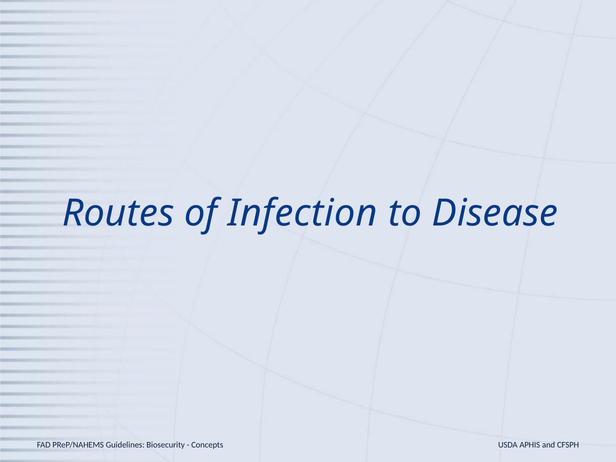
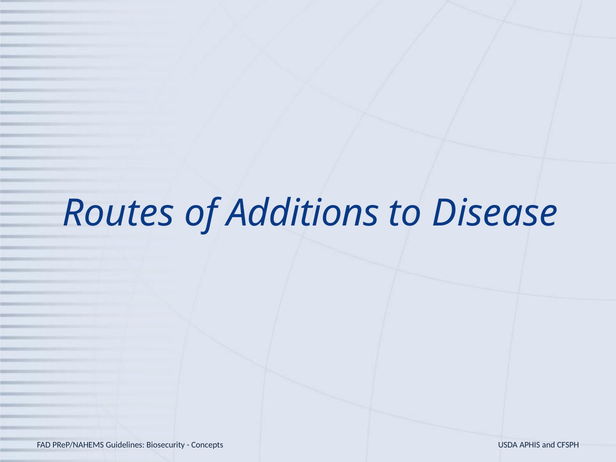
Infection: Infection -> Additions
